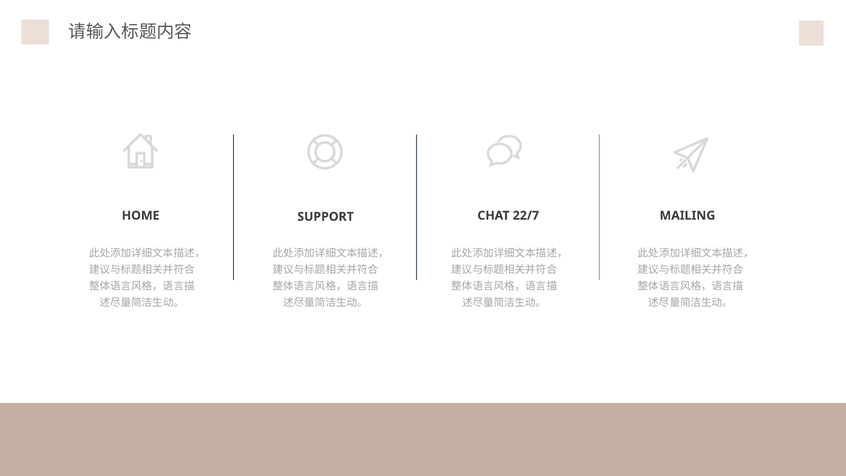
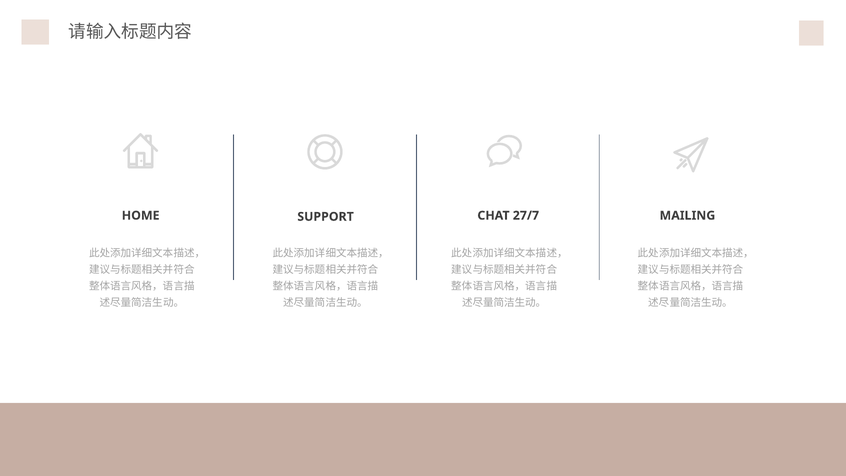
22/7: 22/7 -> 27/7
